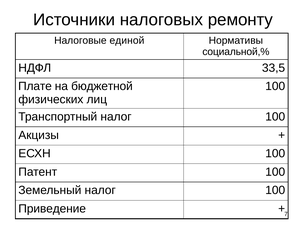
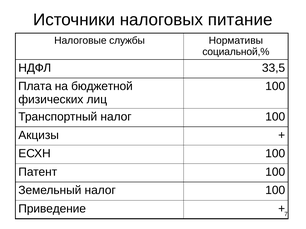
ремонту: ремонту -> питание
единой: единой -> службы
Плате: Плате -> Плата
